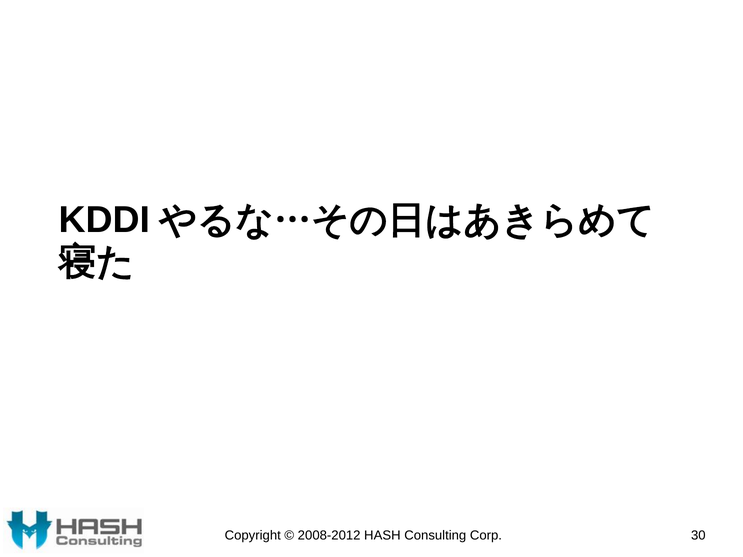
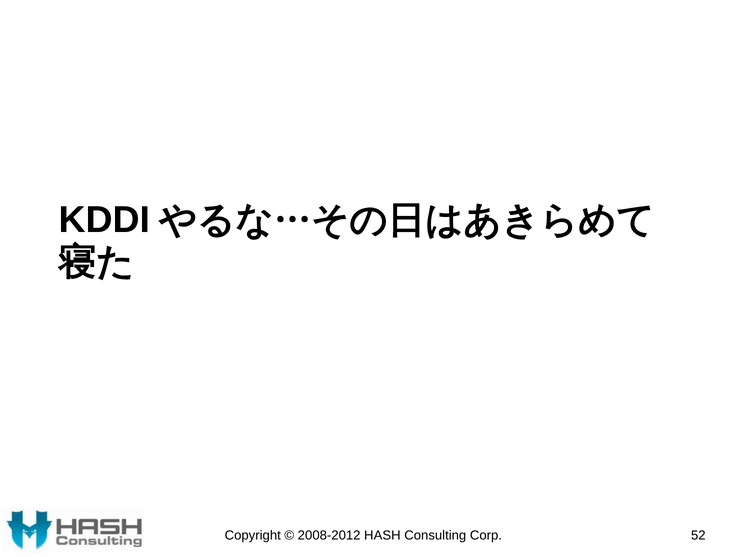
30: 30 -> 52
